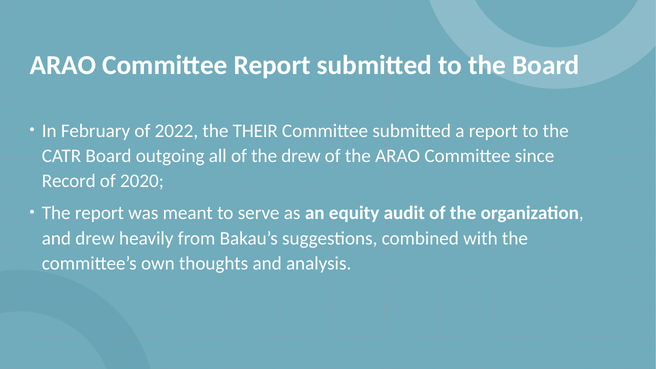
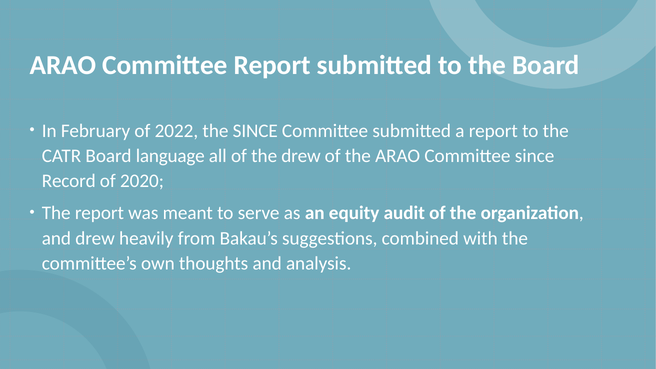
the THEIR: THEIR -> SINCE
outgoing: outgoing -> language
